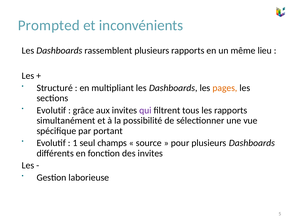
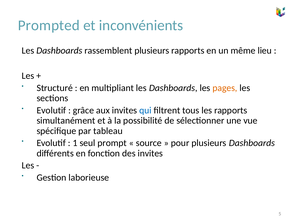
qui colour: purple -> blue
portant: portant -> tableau
champs: champs -> prompt
